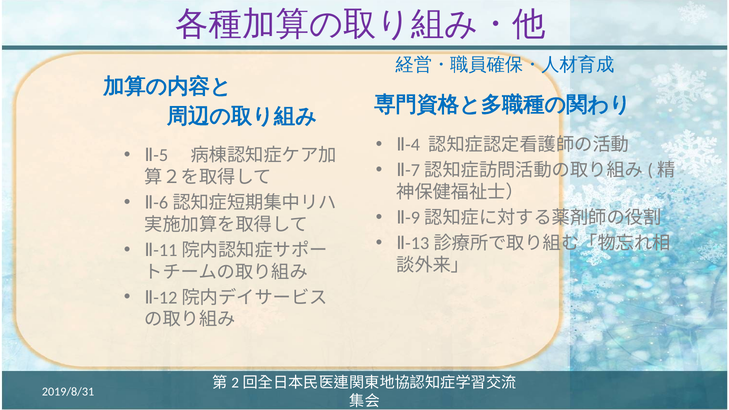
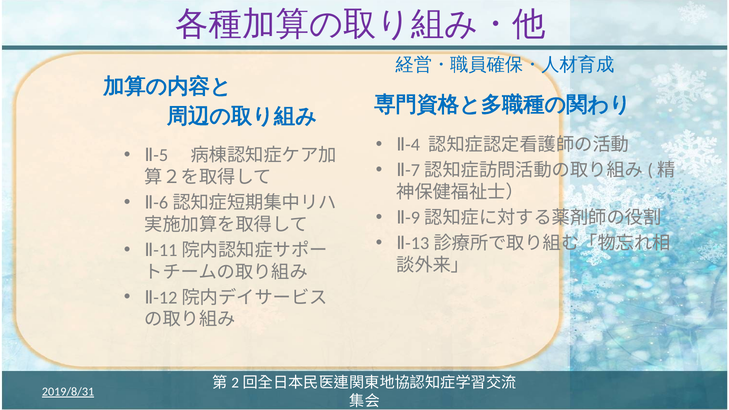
2019/8/31 underline: none -> present
